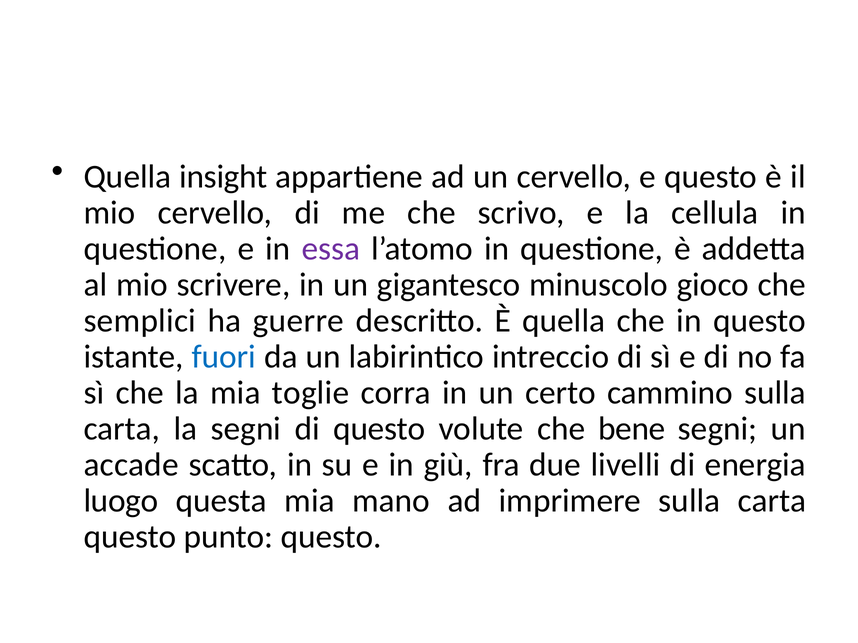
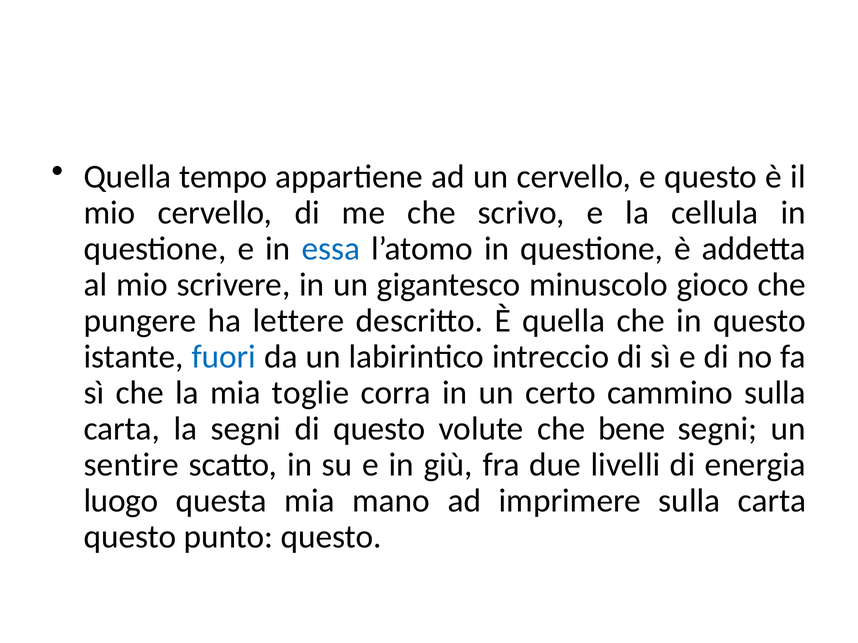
insight: insight -> tempo
essa colour: purple -> blue
semplici: semplici -> pungere
guerre: guerre -> lettere
accade: accade -> sentire
